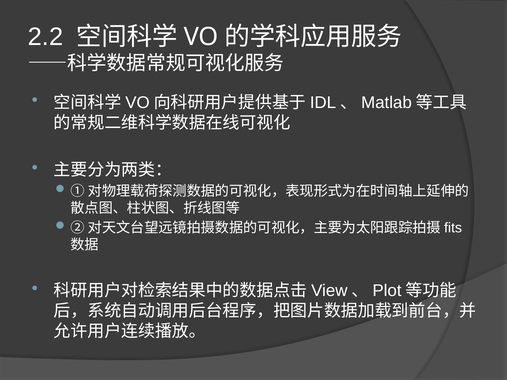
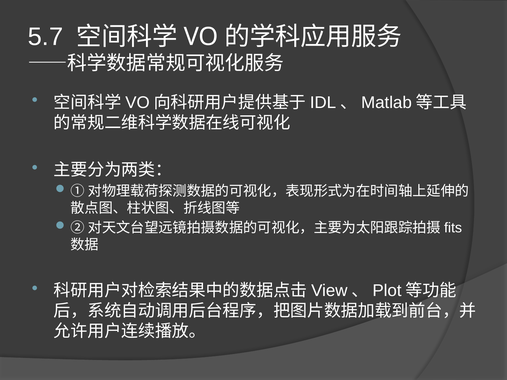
2.2: 2.2 -> 5.7
